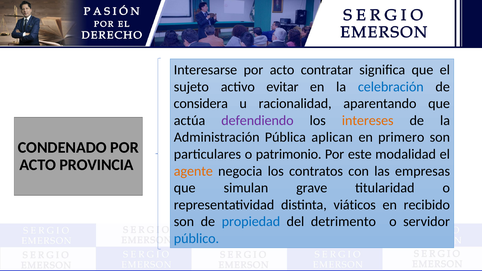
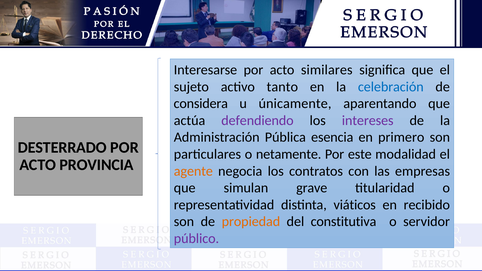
contratar: contratar -> similares
evitar: evitar -> tanto
racionalidad: racionalidad -> únicamente
intereses colour: orange -> purple
aplican: aplican -> esencia
CONDENADO: CONDENADO -> DESTERRADO
patrimonio: patrimonio -> netamente
propiedad colour: blue -> orange
detrimento: detrimento -> constitutiva
público colour: blue -> purple
